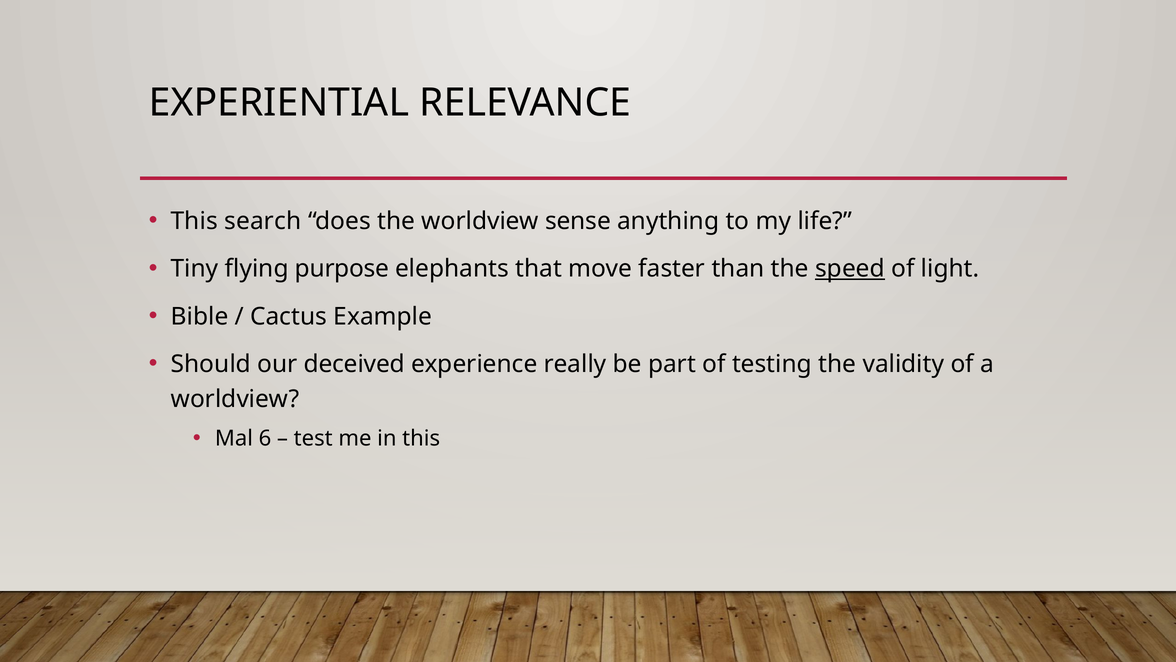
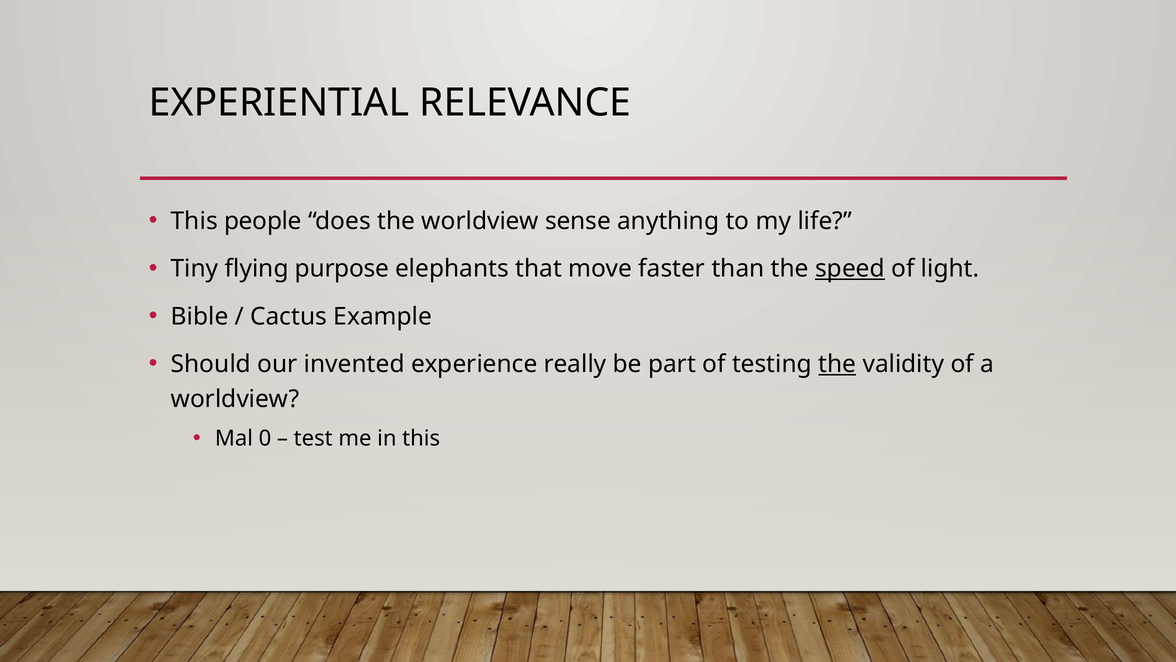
search: search -> people
deceived: deceived -> invented
the at (837, 364) underline: none -> present
6: 6 -> 0
